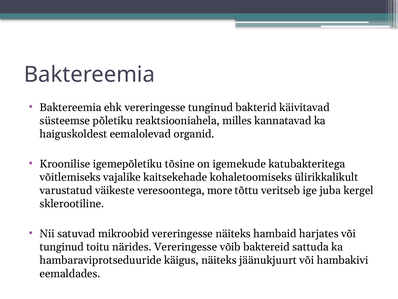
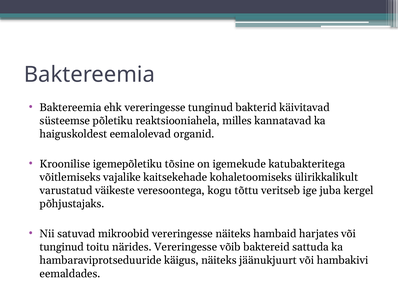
more: more -> kogu
sklerootiline: sklerootiline -> põhjustajaks
